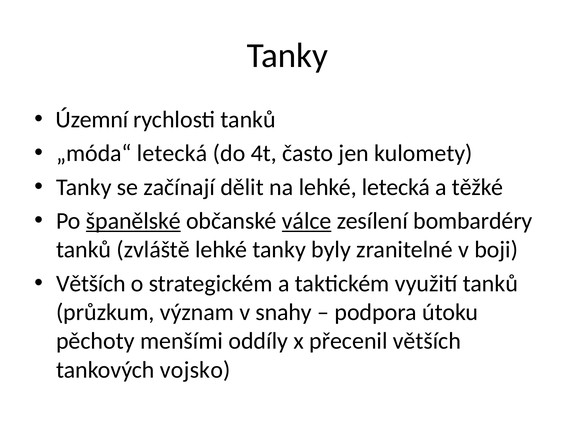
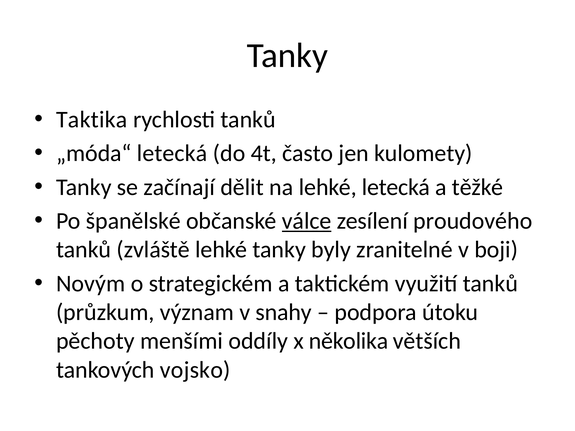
Územní: Územní -> Taktika
španělské underline: present -> none
bombardéry: bombardéry -> proudového
Větších at (91, 284): Větších -> Novým
přecenil: přecenil -> několika
